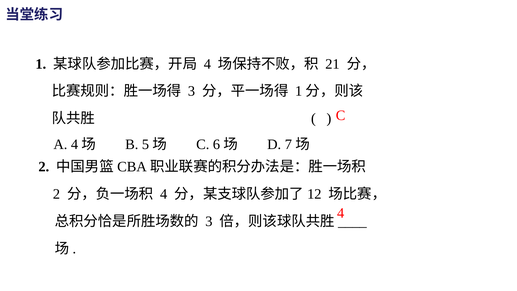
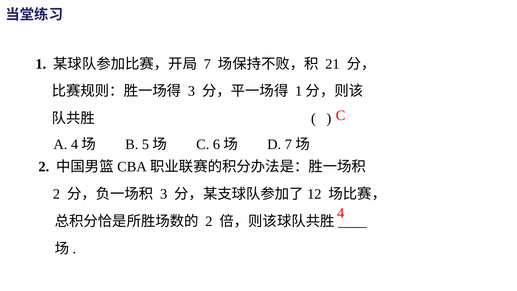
4 at (207, 64): 4 -> 7
4 at (164, 194): 4 -> 3
3 at (209, 221): 3 -> 2
